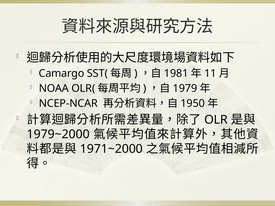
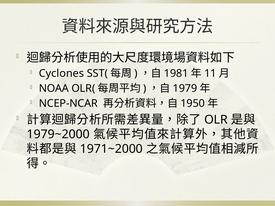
Camargo: Camargo -> Cyclones
